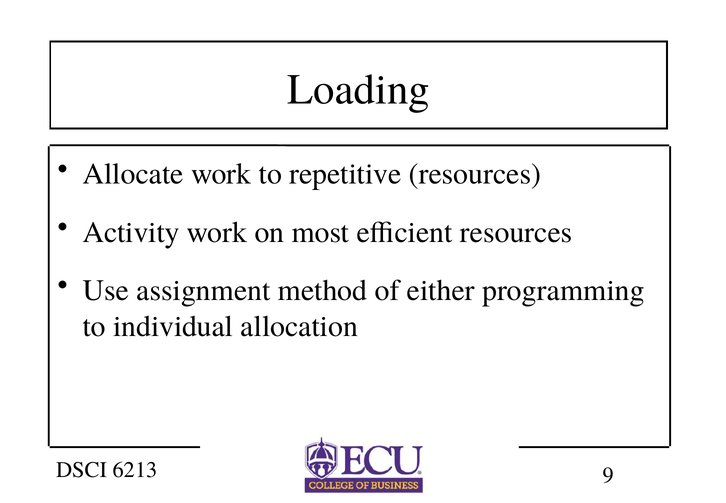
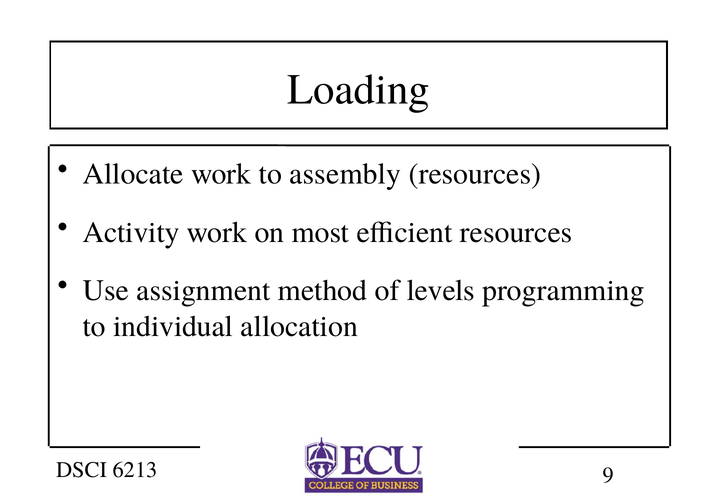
repetitive: repetitive -> assembly
either: either -> levels
